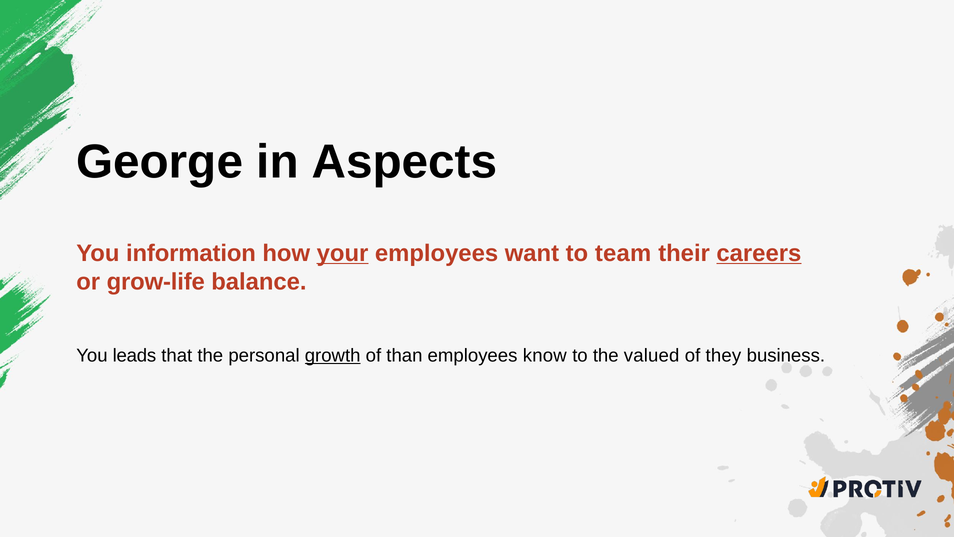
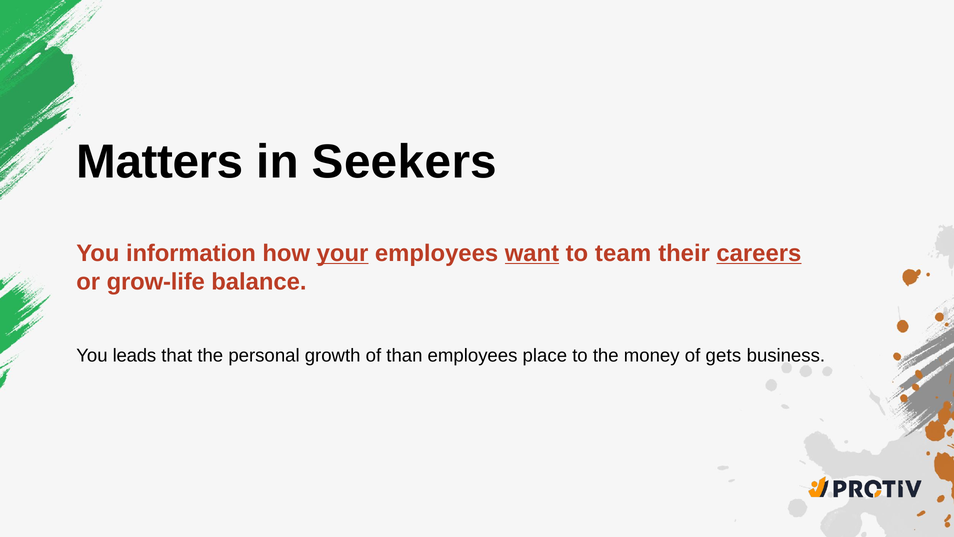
George: George -> Matters
Aspects: Aspects -> Seekers
want underline: none -> present
growth underline: present -> none
know: know -> place
valued: valued -> money
they: they -> gets
